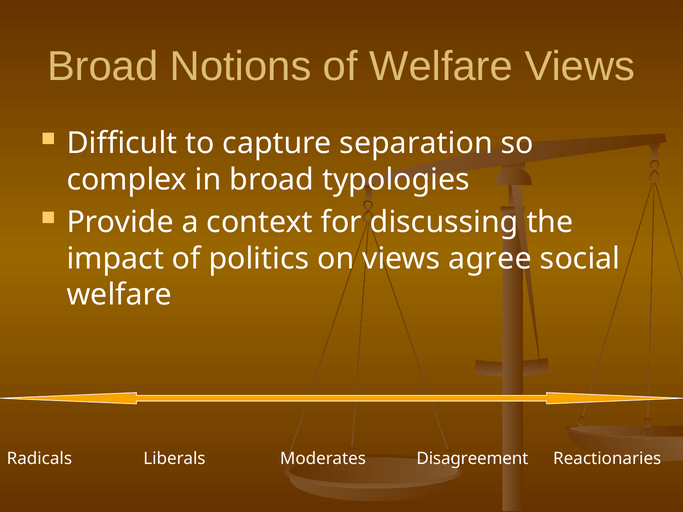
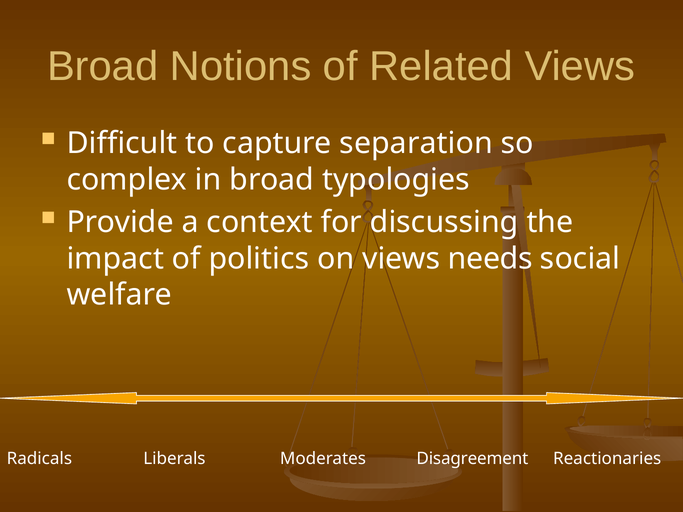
of Welfare: Welfare -> Related
agree: agree -> needs
